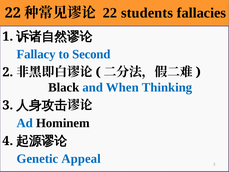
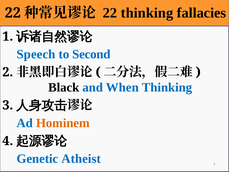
22 students: students -> thinking
Fallacy: Fallacy -> Speech
Hominem colour: black -> orange
Appeal: Appeal -> Atheist
